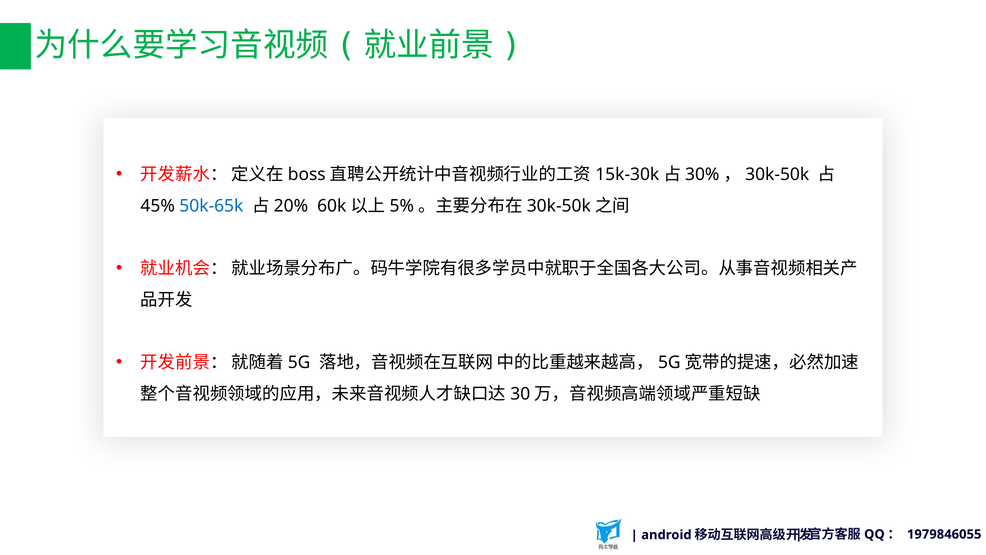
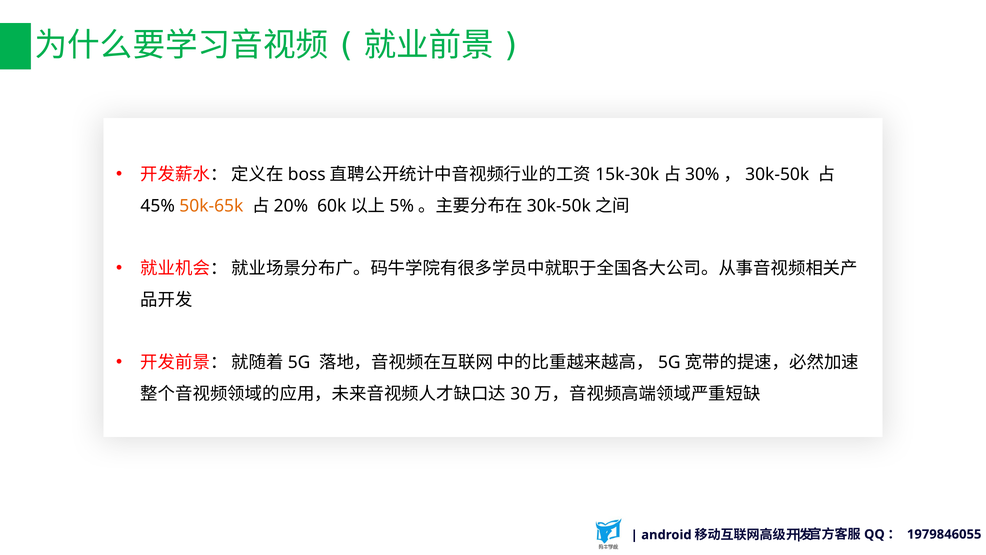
50k-65k colour: blue -> orange
